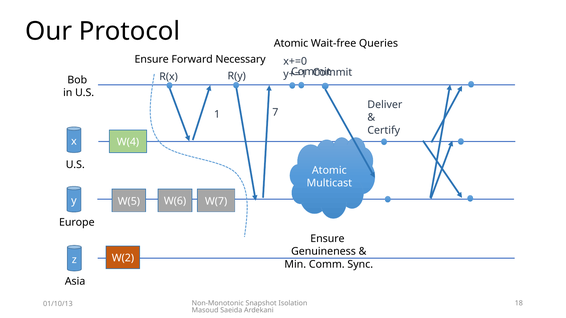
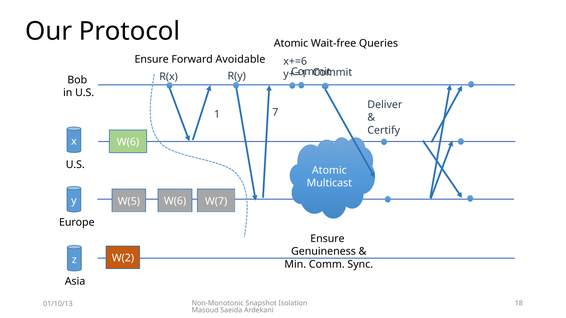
Necessary: Necessary -> Avoidable
x+=0: x+=0 -> x+=6
W(4 at (128, 142): W(4 -> W(6
